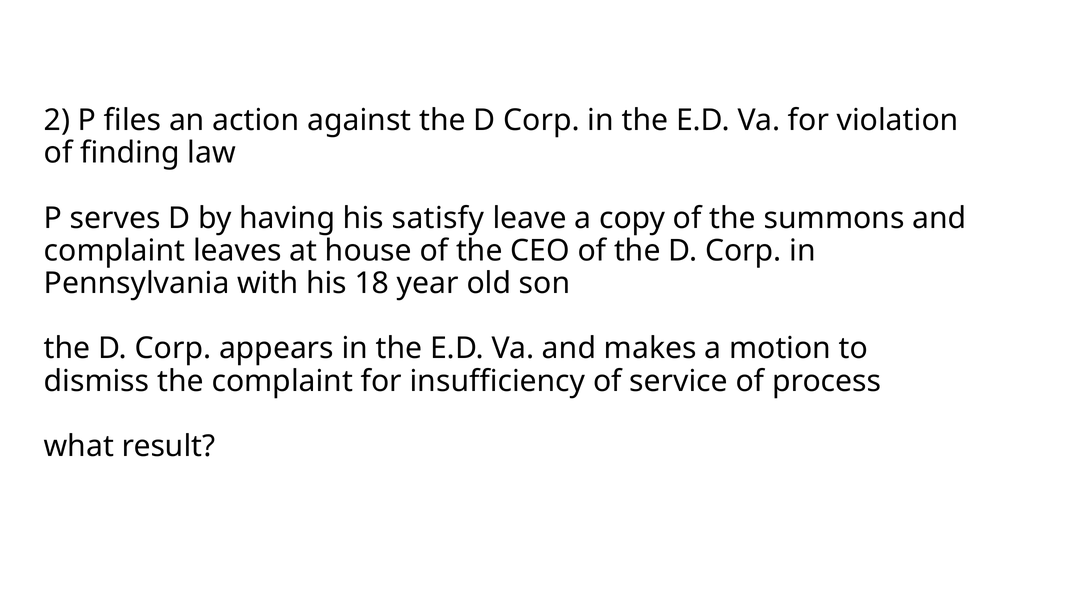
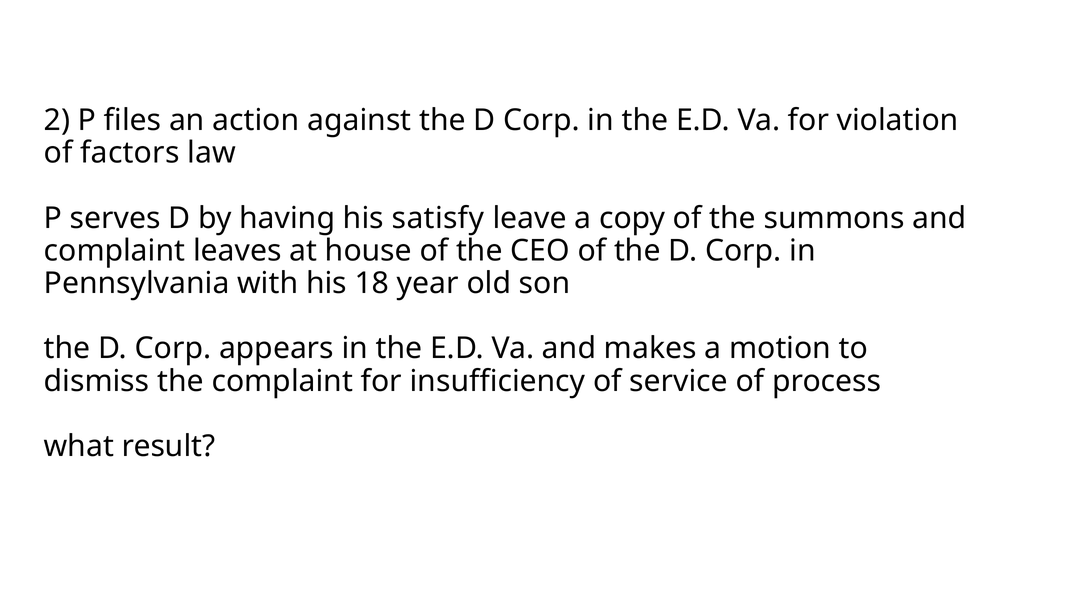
finding: finding -> factors
